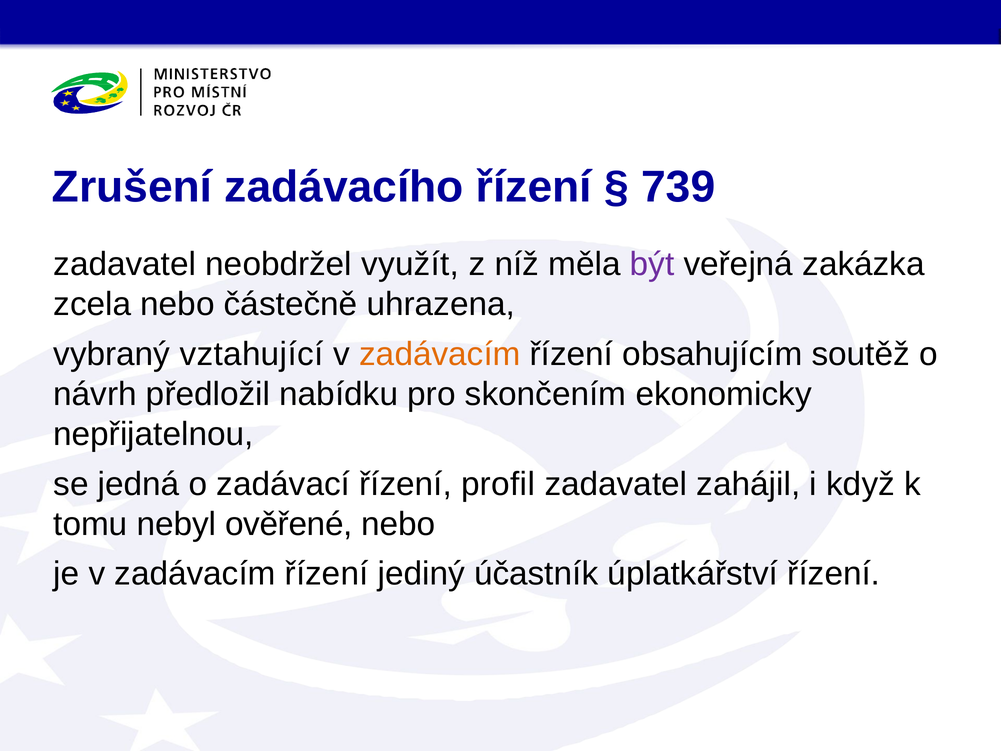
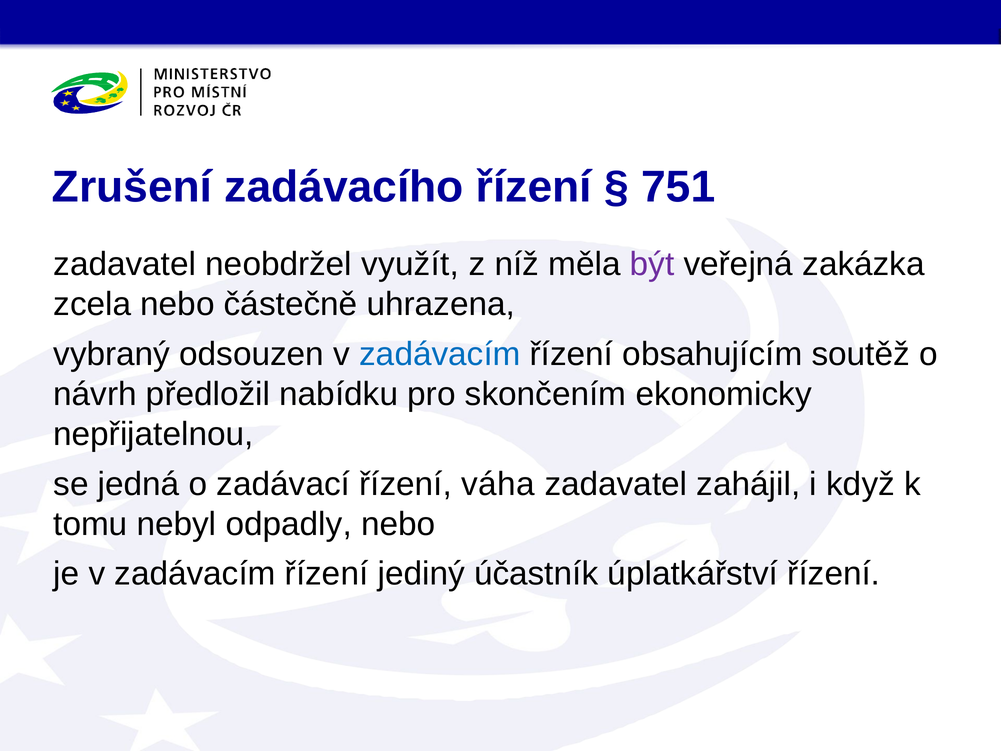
739: 739 -> 751
vztahující: vztahující -> odsouzen
zadávacím at (440, 354) colour: orange -> blue
profil: profil -> váha
ověřené: ověřené -> odpadly
